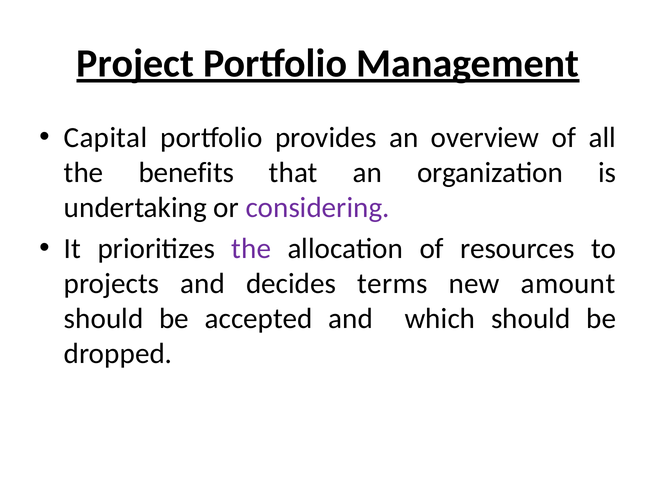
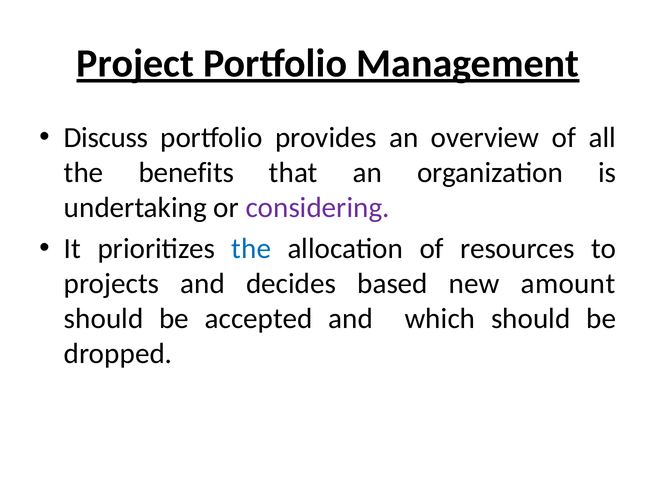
Capital: Capital -> Discuss
the at (251, 248) colour: purple -> blue
terms: terms -> based
